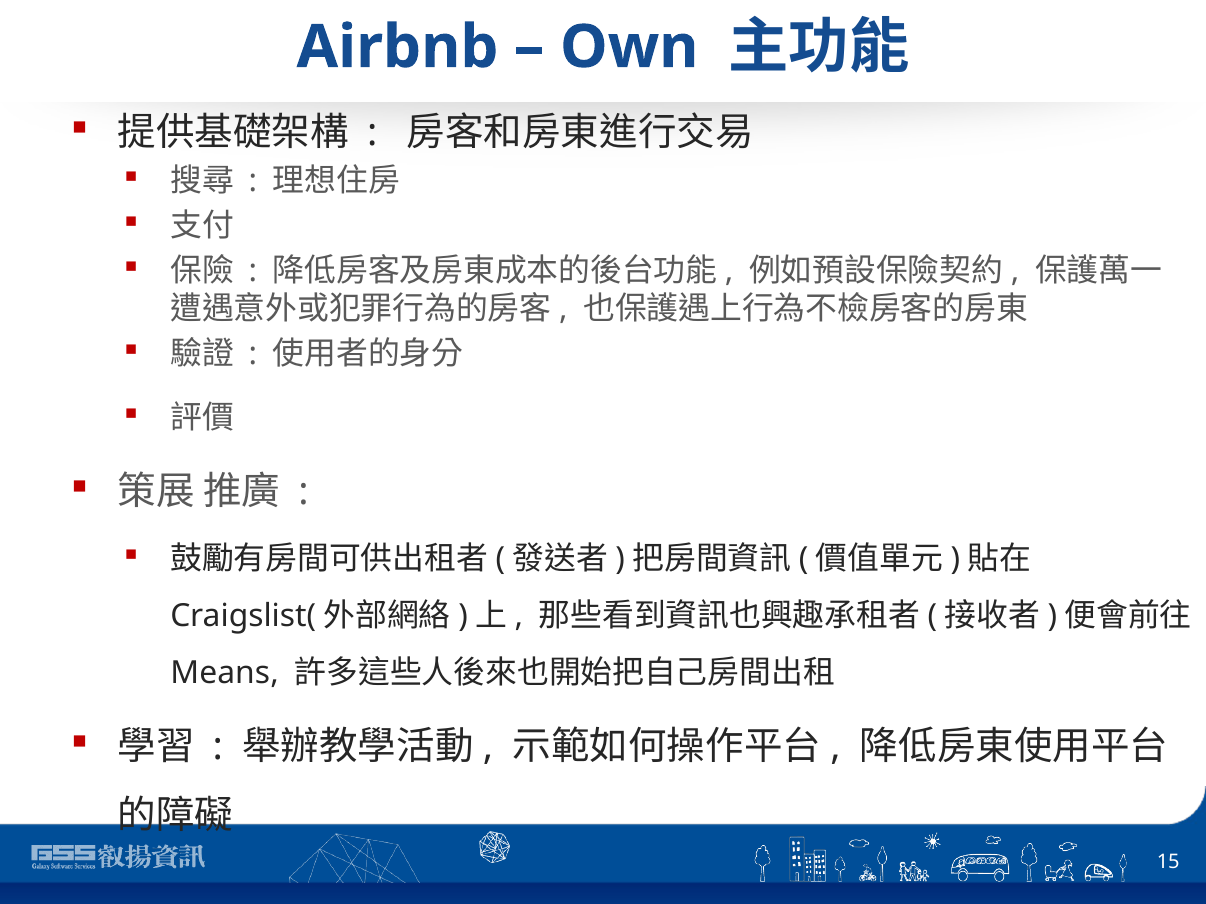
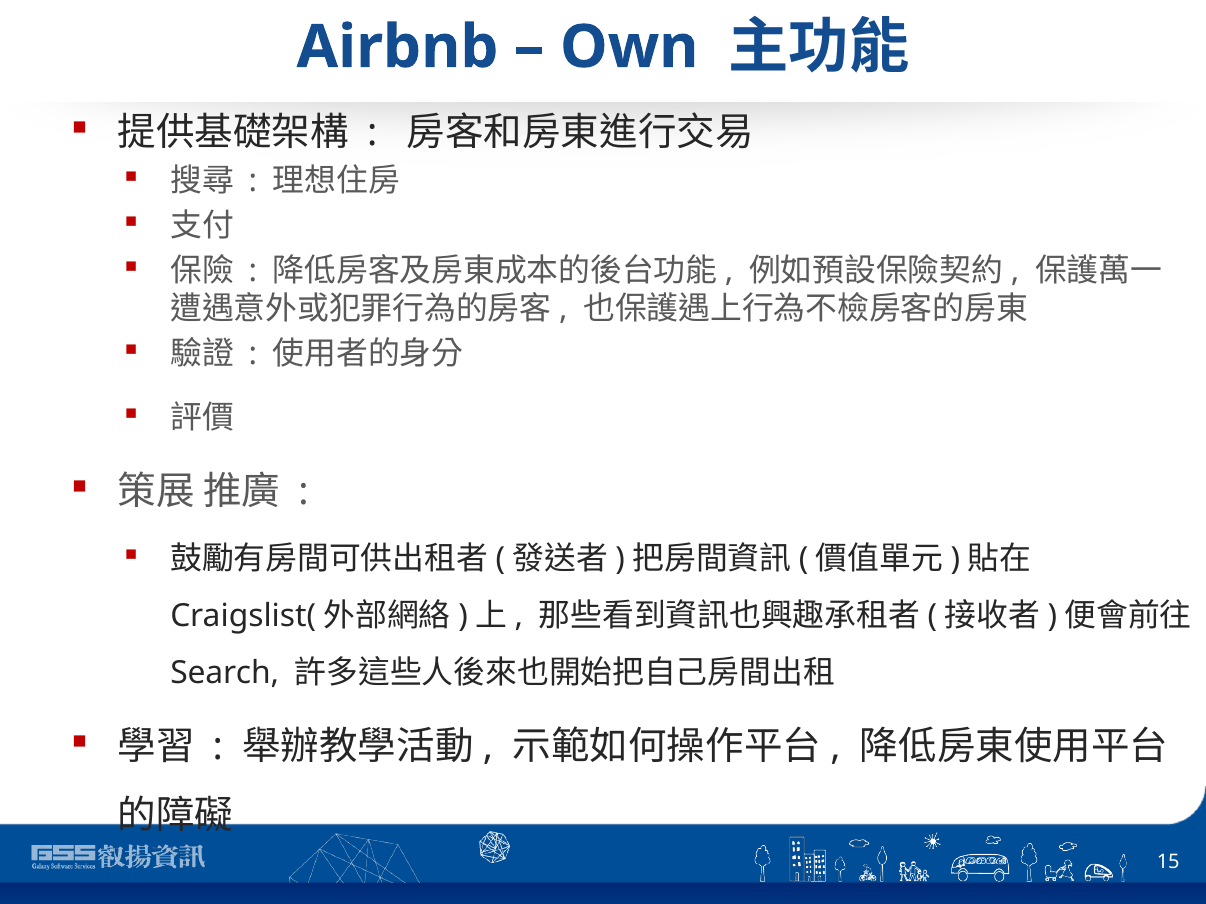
Means: Means -> Search
